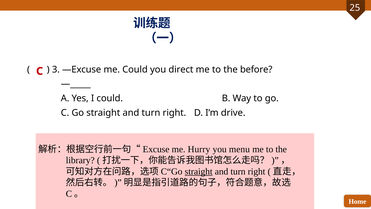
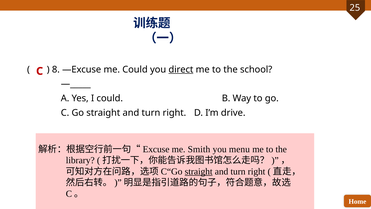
3: 3 -> 8
direct underline: none -> present
before: before -> school
Hurry: Hurry -> Smith
